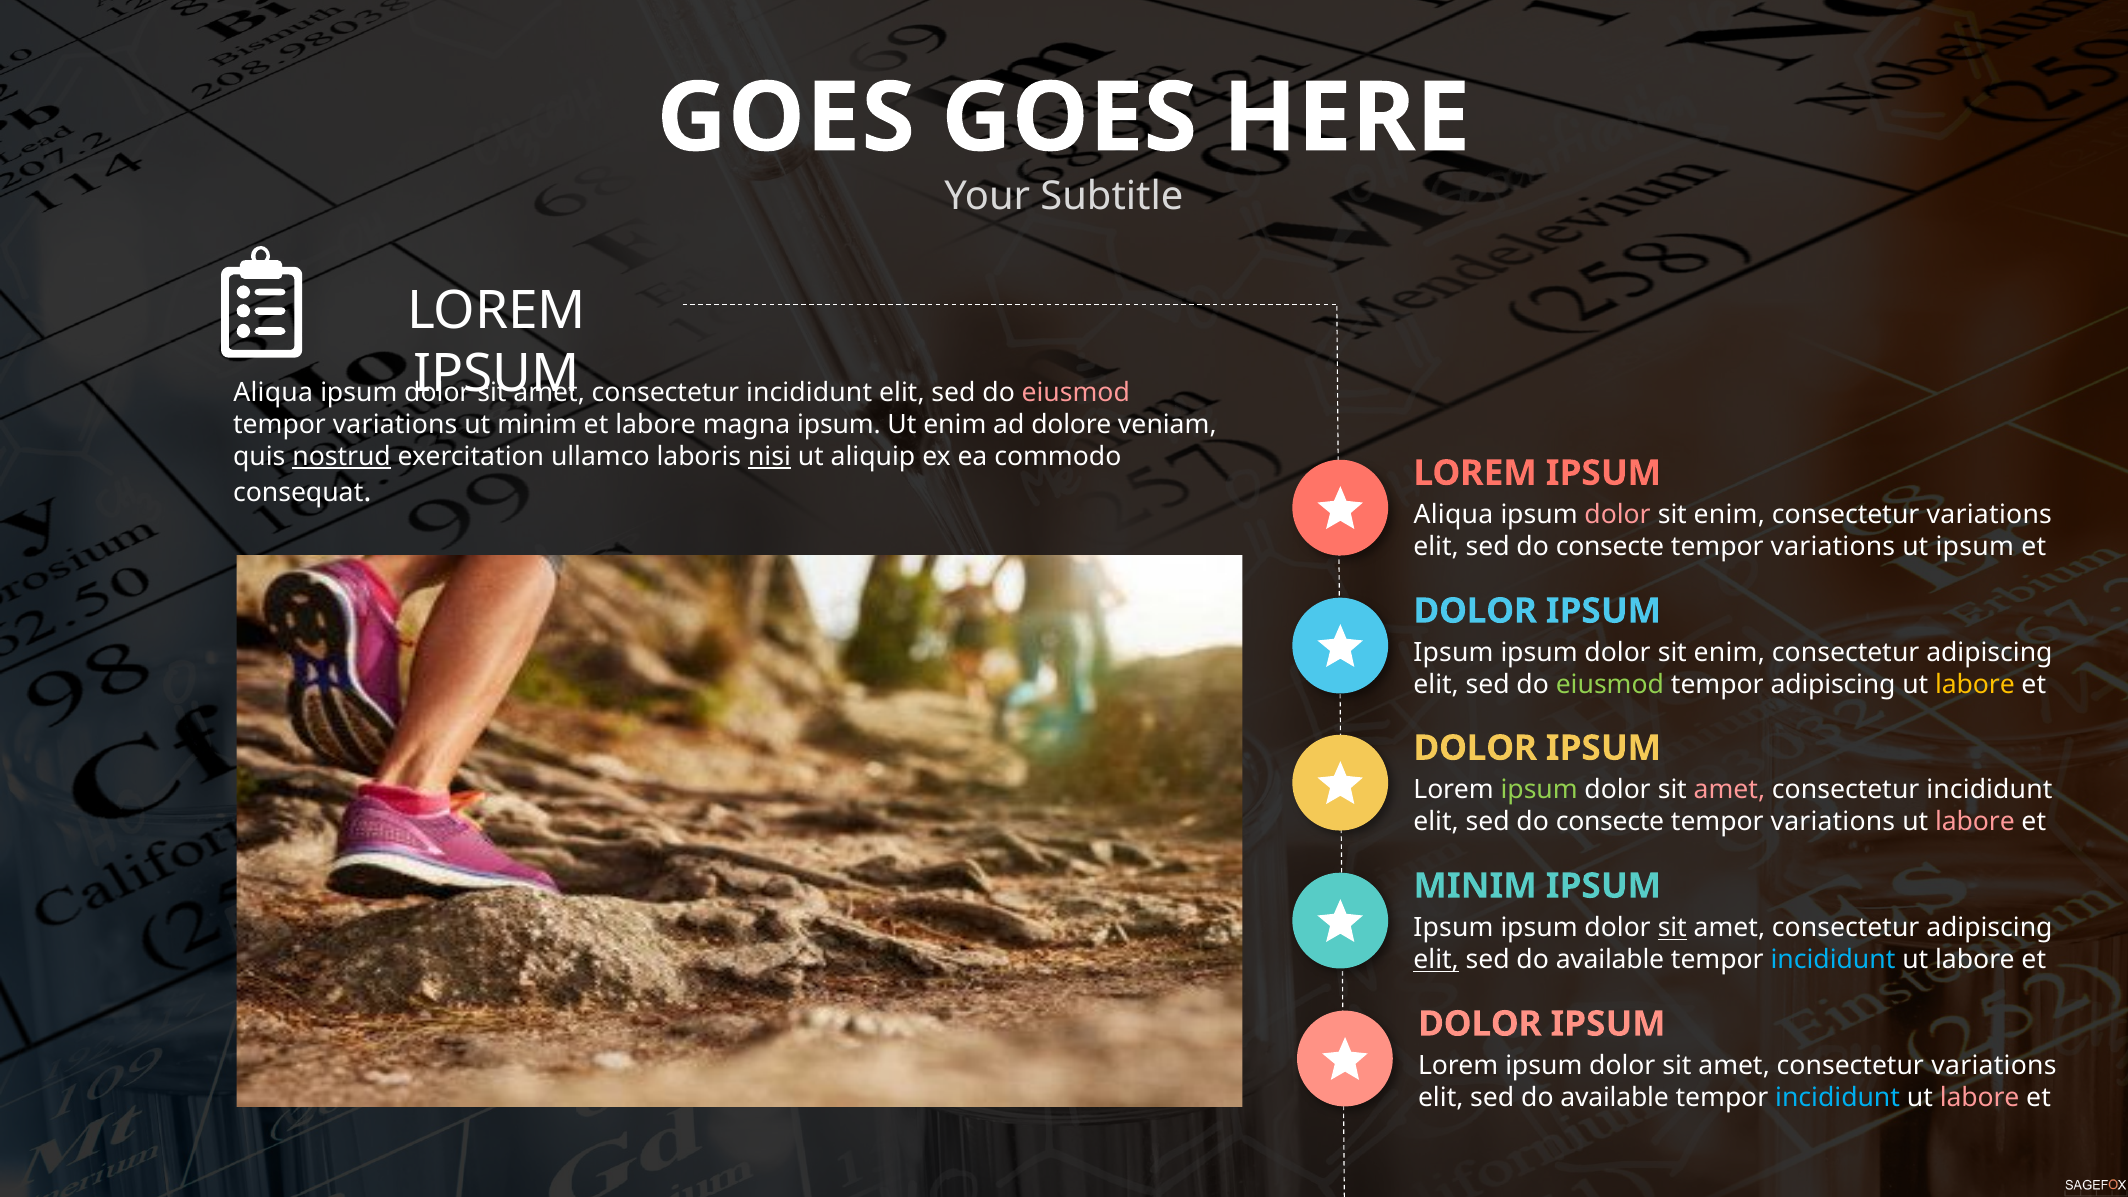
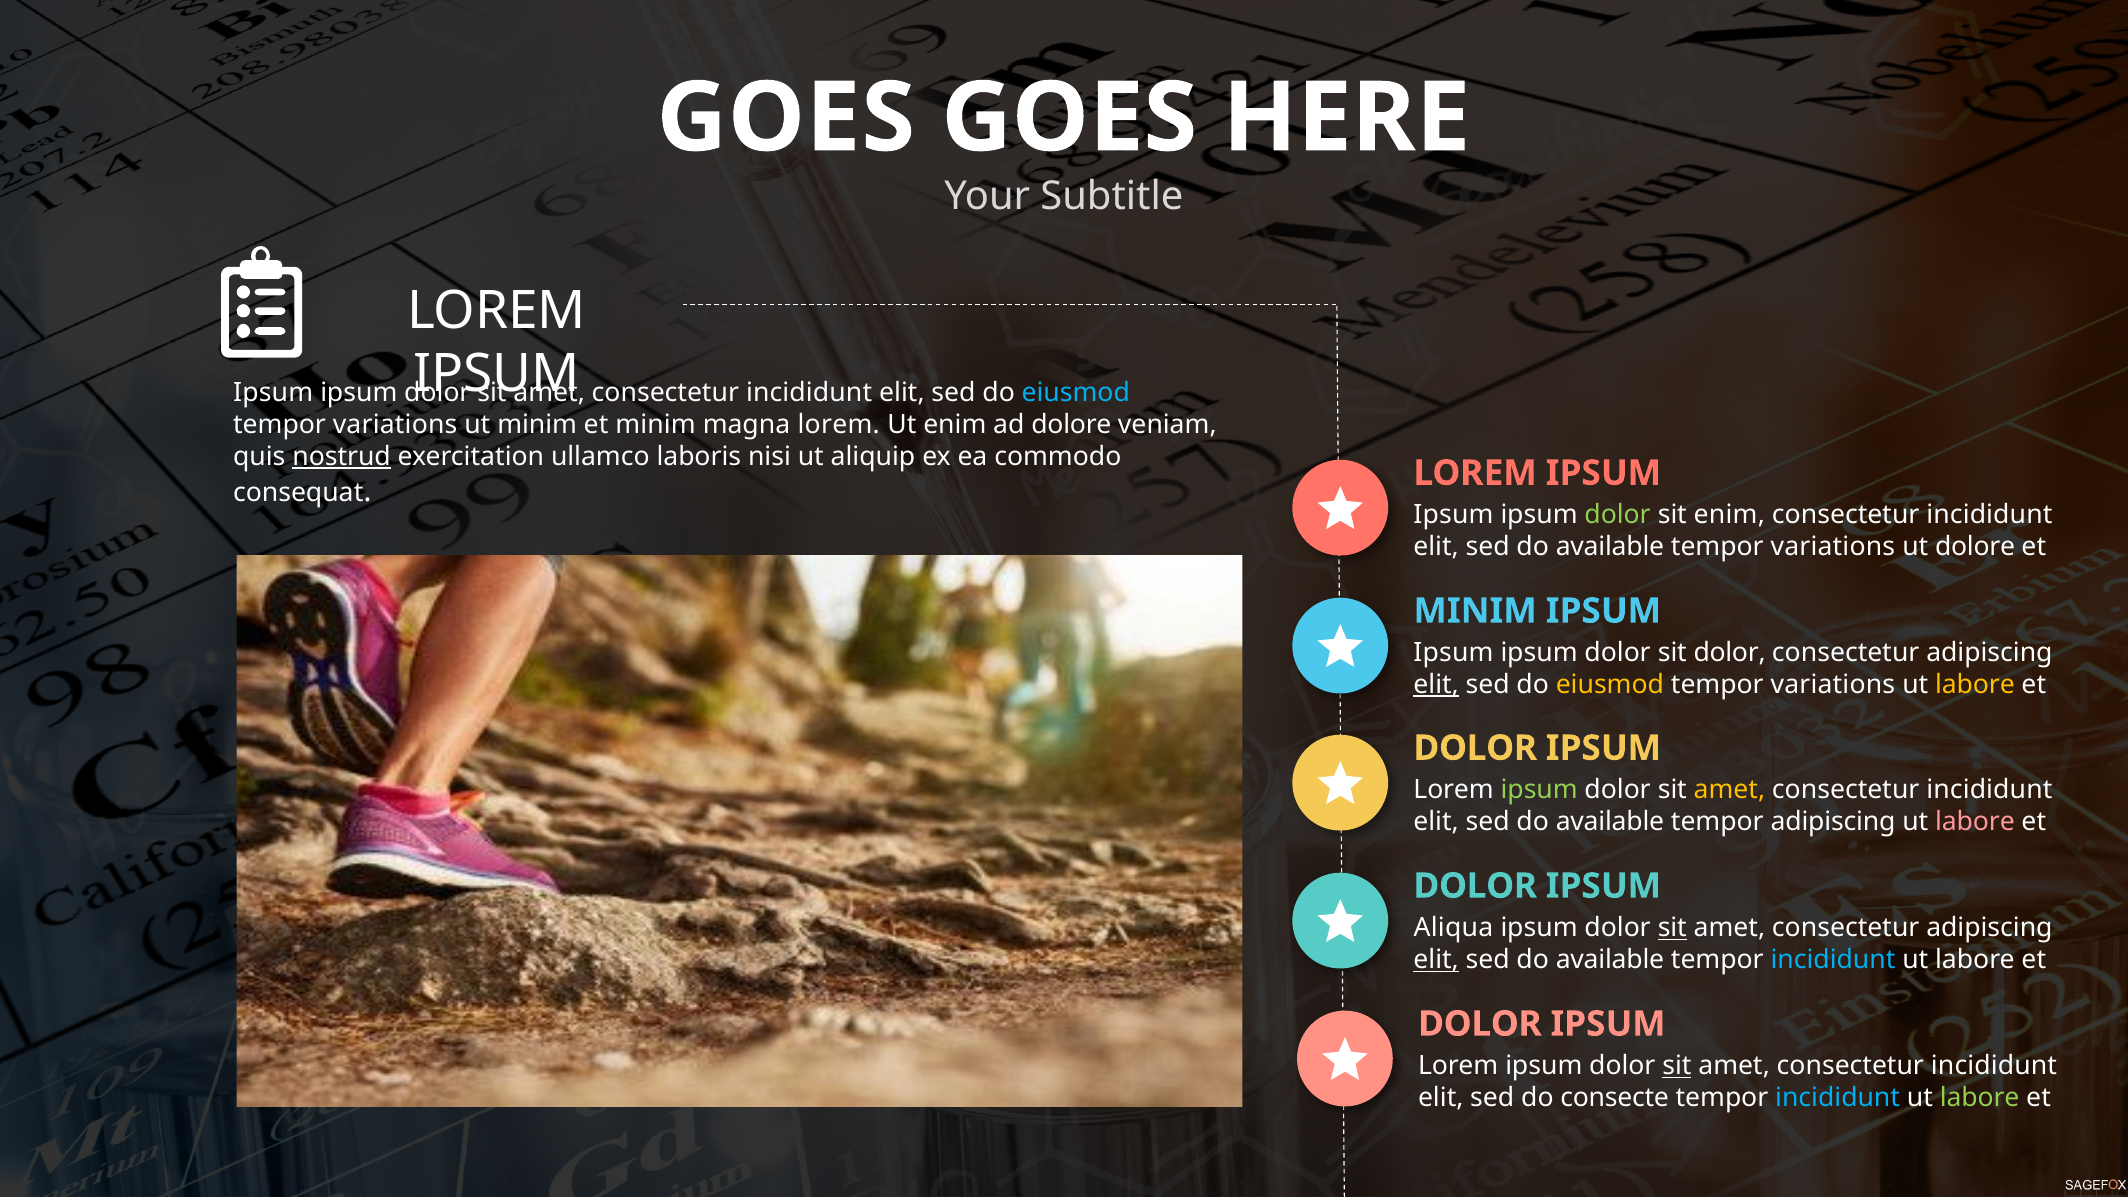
Aliqua at (273, 393): Aliqua -> Ipsum
eiusmod at (1076, 393) colour: pink -> light blue
labore at (656, 425): labore -> minim
magna ipsum: ipsum -> lorem
nisi underline: present -> none
Aliqua at (1453, 515): Aliqua -> Ipsum
dolor at (1618, 515) colour: pink -> light green
variations at (1989, 515): variations -> incididunt
consecte at (1610, 547): consecte -> available
ut ipsum: ipsum -> dolore
DOLOR at (1475, 611): DOLOR -> MINIM
enim at (1729, 653): enim -> dolor
elit at (1436, 685) underline: none -> present
eiusmod at (1610, 685) colour: light green -> yellow
adipiscing at (1833, 685): adipiscing -> variations
amet at (1729, 790) colour: pink -> yellow
consecte at (1610, 822): consecte -> available
variations at (1833, 822): variations -> adipiscing
MINIM at (1475, 886): MINIM -> DOLOR
Ipsum at (1453, 928): Ipsum -> Aliqua
sit at (1677, 1066) underline: none -> present
variations at (1994, 1066): variations -> incididunt
available at (1615, 1098): available -> consecte
labore at (1980, 1098) colour: pink -> light green
